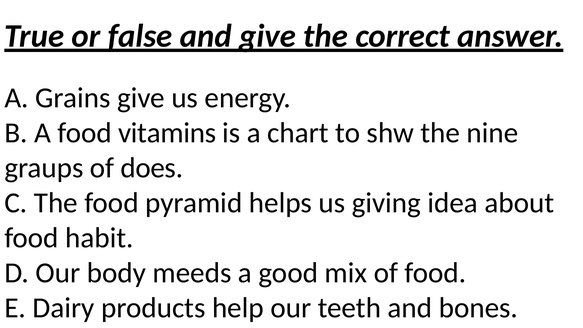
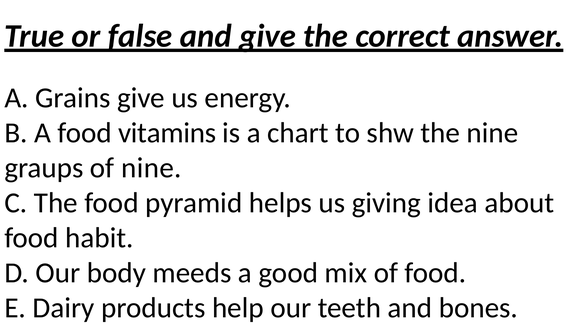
of does: does -> nine
